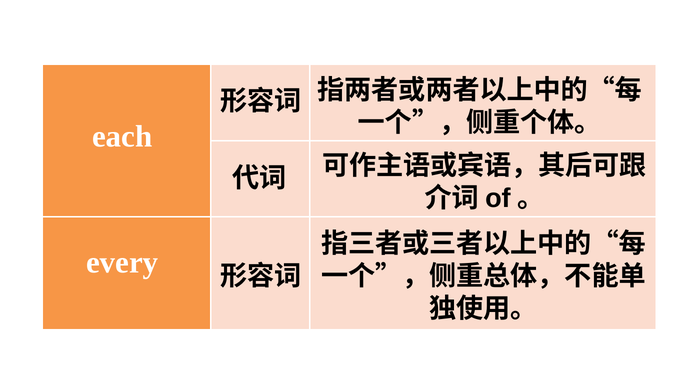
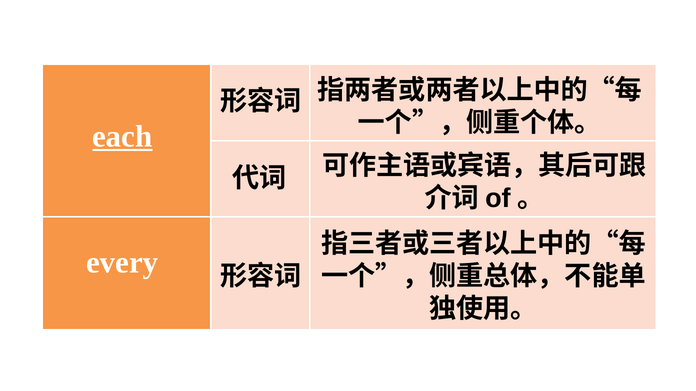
each underline: none -> present
